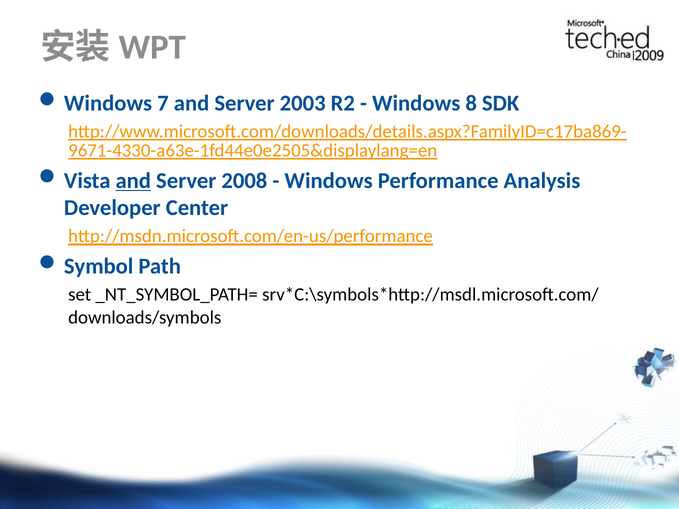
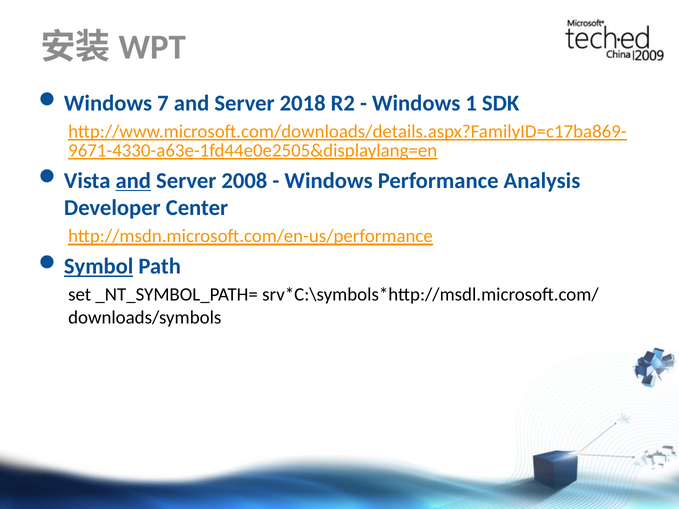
2003: 2003 -> 2018
8: 8 -> 1
Symbol underline: none -> present
